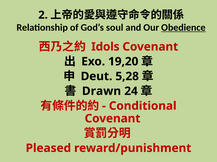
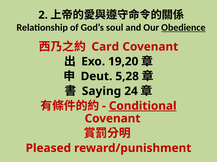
Idols: Idols -> Card
Drawn: Drawn -> Saying
Conditional underline: none -> present
